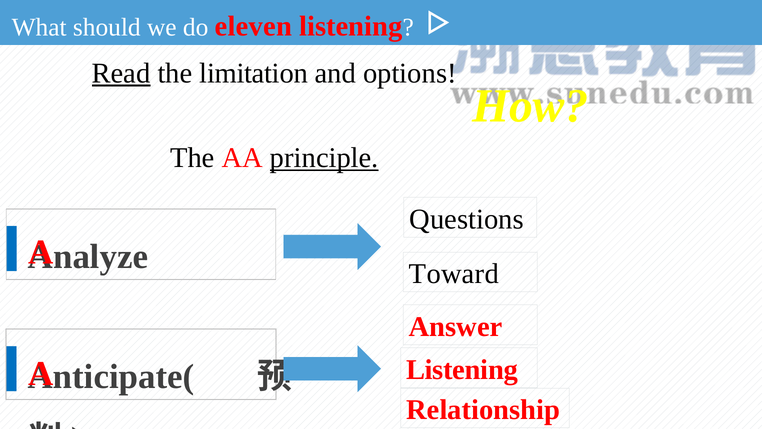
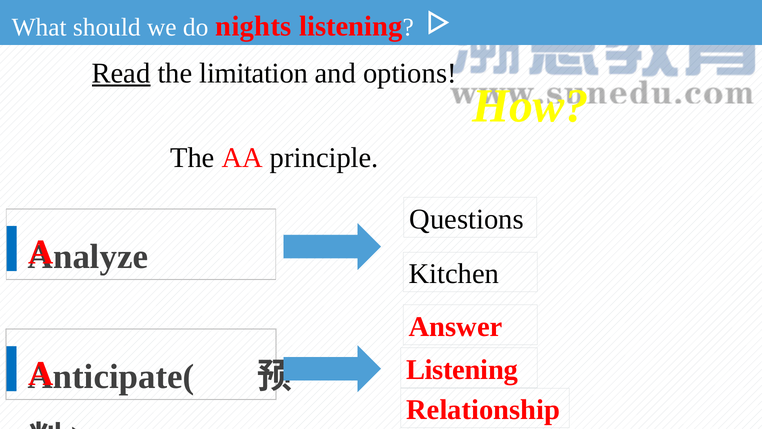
eleven: eleven -> nights
principle underline: present -> none
Toward: Toward -> Kitchen
